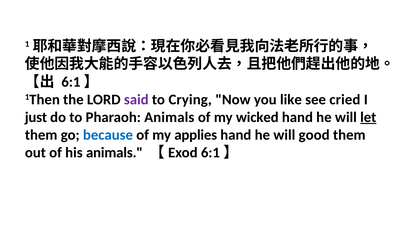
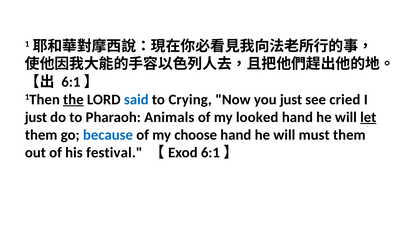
the underline: none -> present
said colour: purple -> blue
you like: like -> just
wicked: wicked -> looked
applies: applies -> choose
good: good -> must
his animals: animals -> festival
